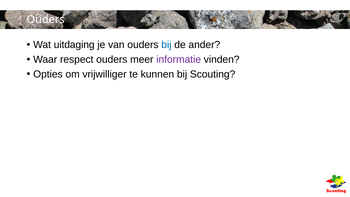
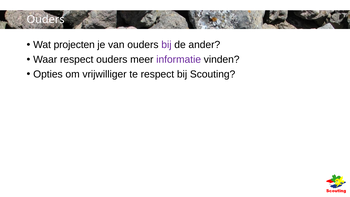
uitdaging: uitdaging -> projecten
bij at (166, 45) colour: blue -> purple
te kunnen: kunnen -> respect
